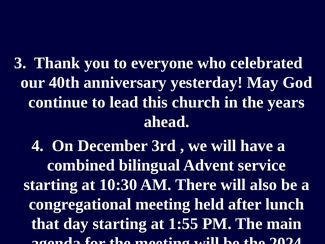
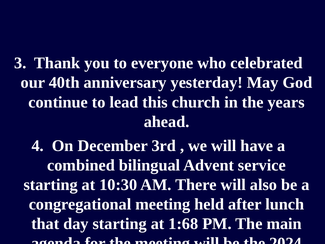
1:55: 1:55 -> 1:68
